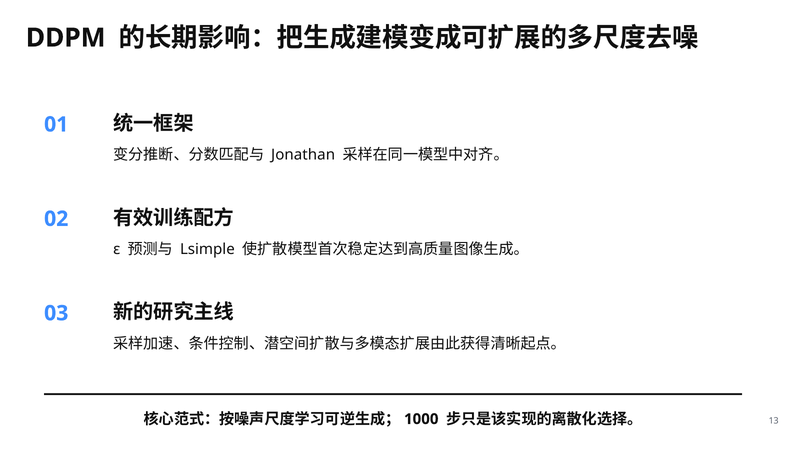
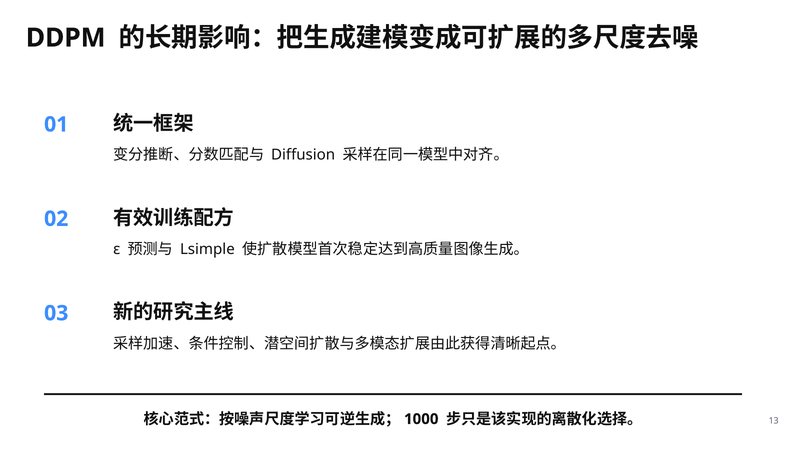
Jonathan: Jonathan -> Diffusion
